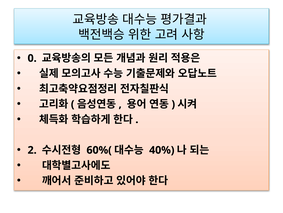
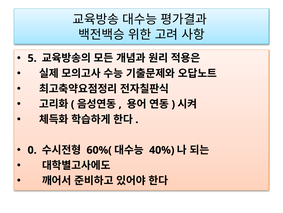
0: 0 -> 5
2: 2 -> 0
